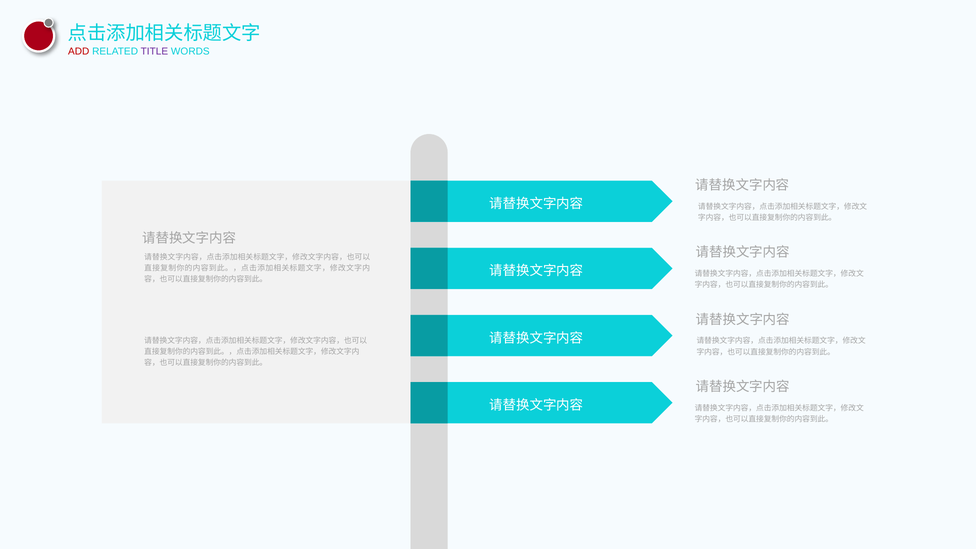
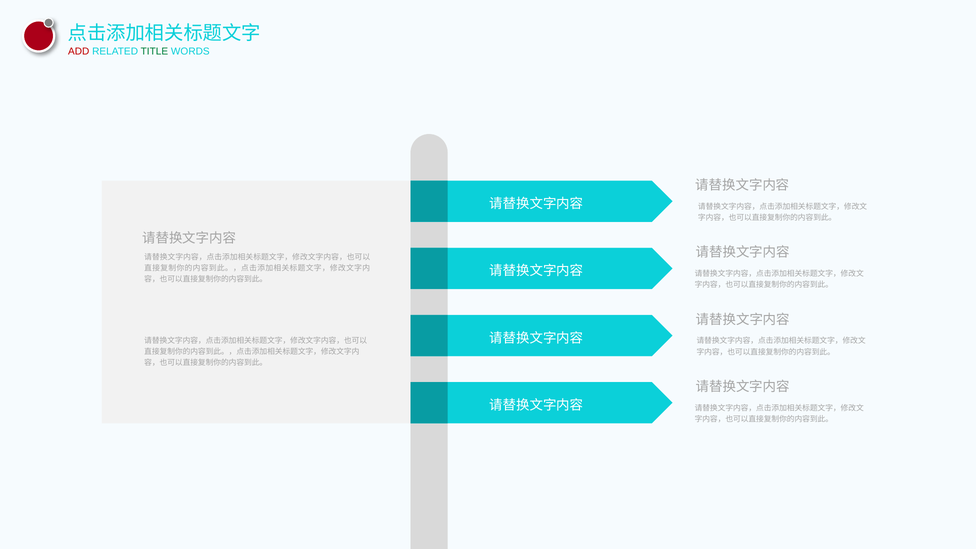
TITLE colour: purple -> green
